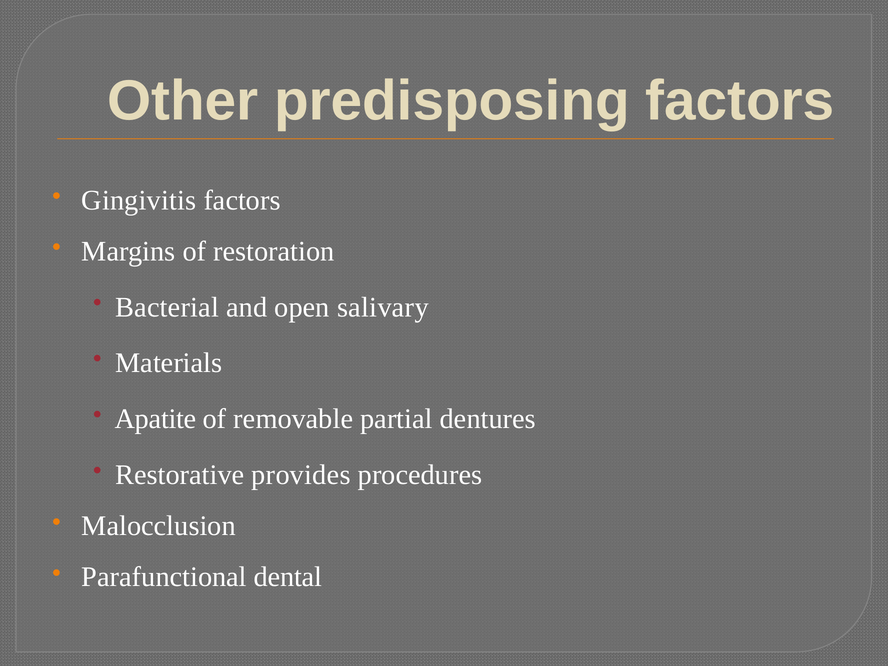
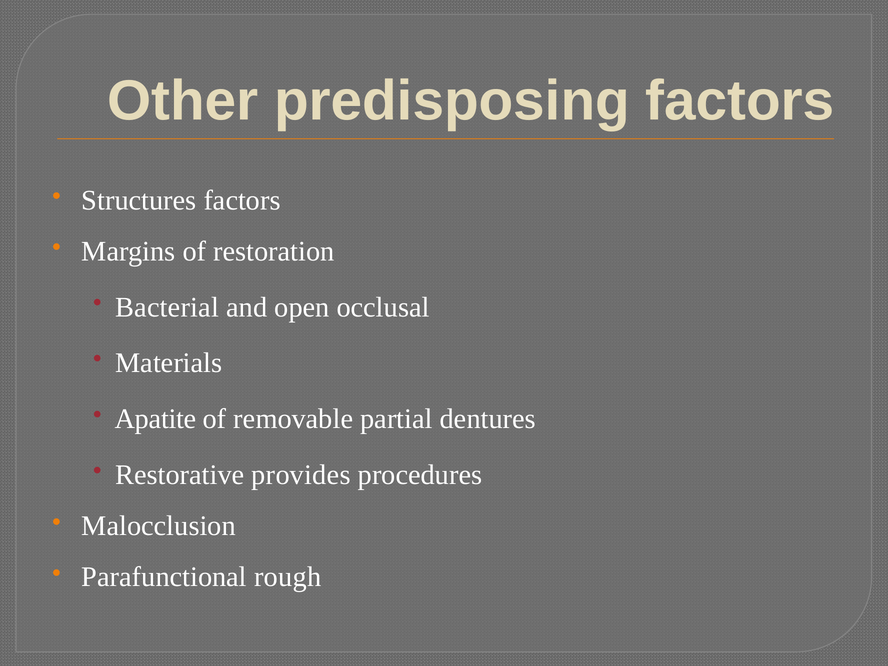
Gingivitis: Gingivitis -> Structures
salivary: salivary -> occlusal
dental: dental -> rough
